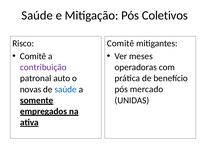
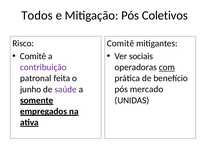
Saúde at (37, 15): Saúde -> Todos
meses: meses -> sociais
com underline: none -> present
auto: auto -> feita
novas: novas -> junho
saúde at (66, 89) colour: blue -> purple
